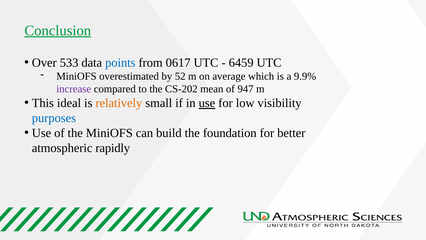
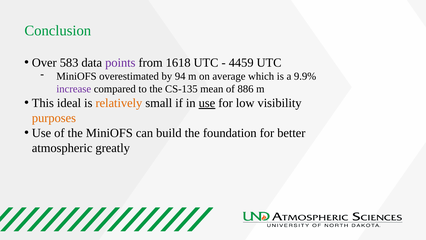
Conclusion underline: present -> none
533: 533 -> 583
points colour: blue -> purple
0617: 0617 -> 1618
6459: 6459 -> 4459
52: 52 -> 94
CS-202: CS-202 -> CS-135
947: 947 -> 886
purposes colour: blue -> orange
rapidly: rapidly -> greatly
